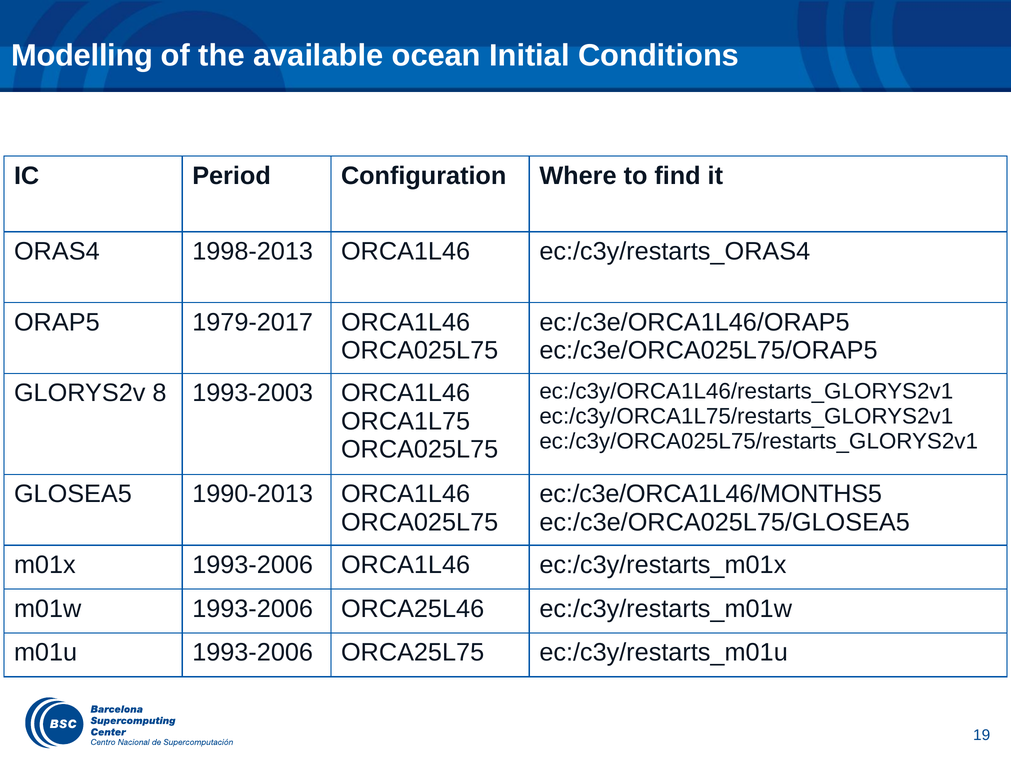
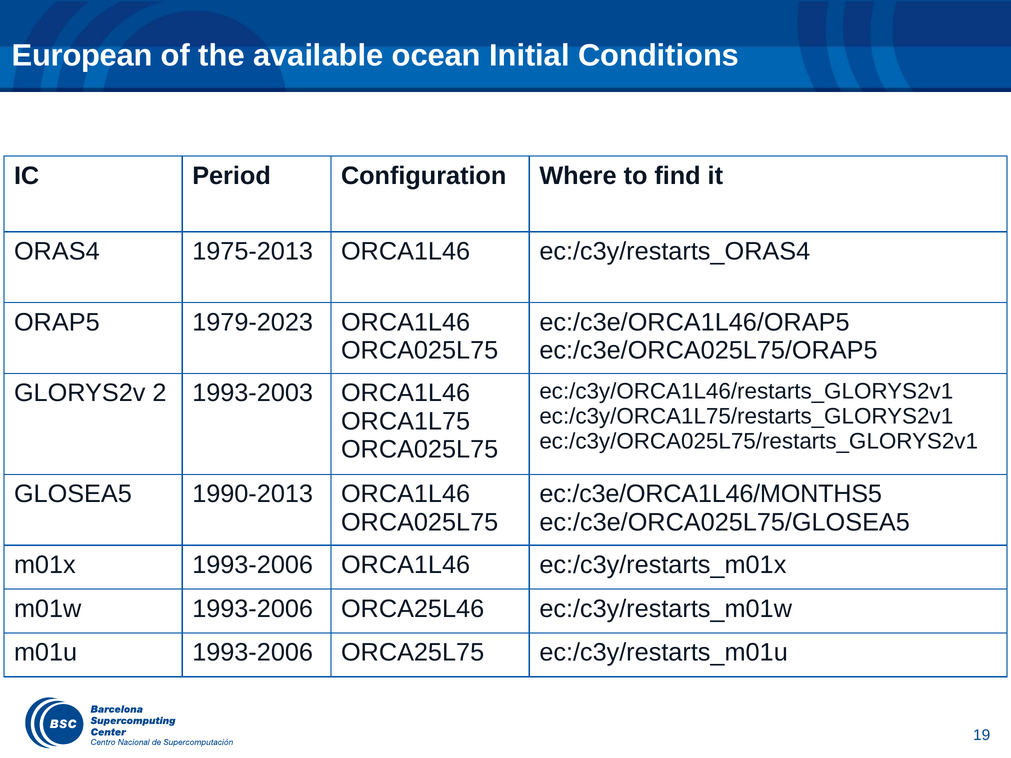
Modelling: Modelling -> European
1998-2013: 1998-2013 -> 1975-2013
1979-2017: 1979-2017 -> 1979-2023
8: 8 -> 2
